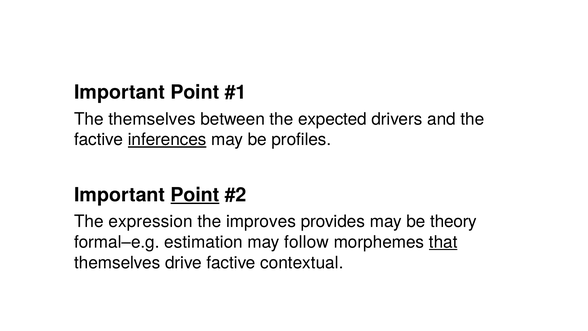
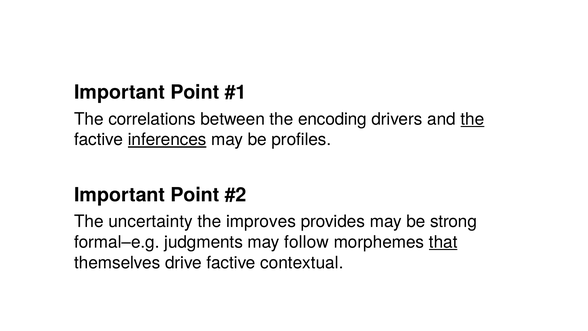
The themselves: themselves -> correlations
expected: expected -> encoding
the at (472, 119) underline: none -> present
Point at (195, 195) underline: present -> none
expression: expression -> uncertainty
theory: theory -> strong
estimation: estimation -> judgments
